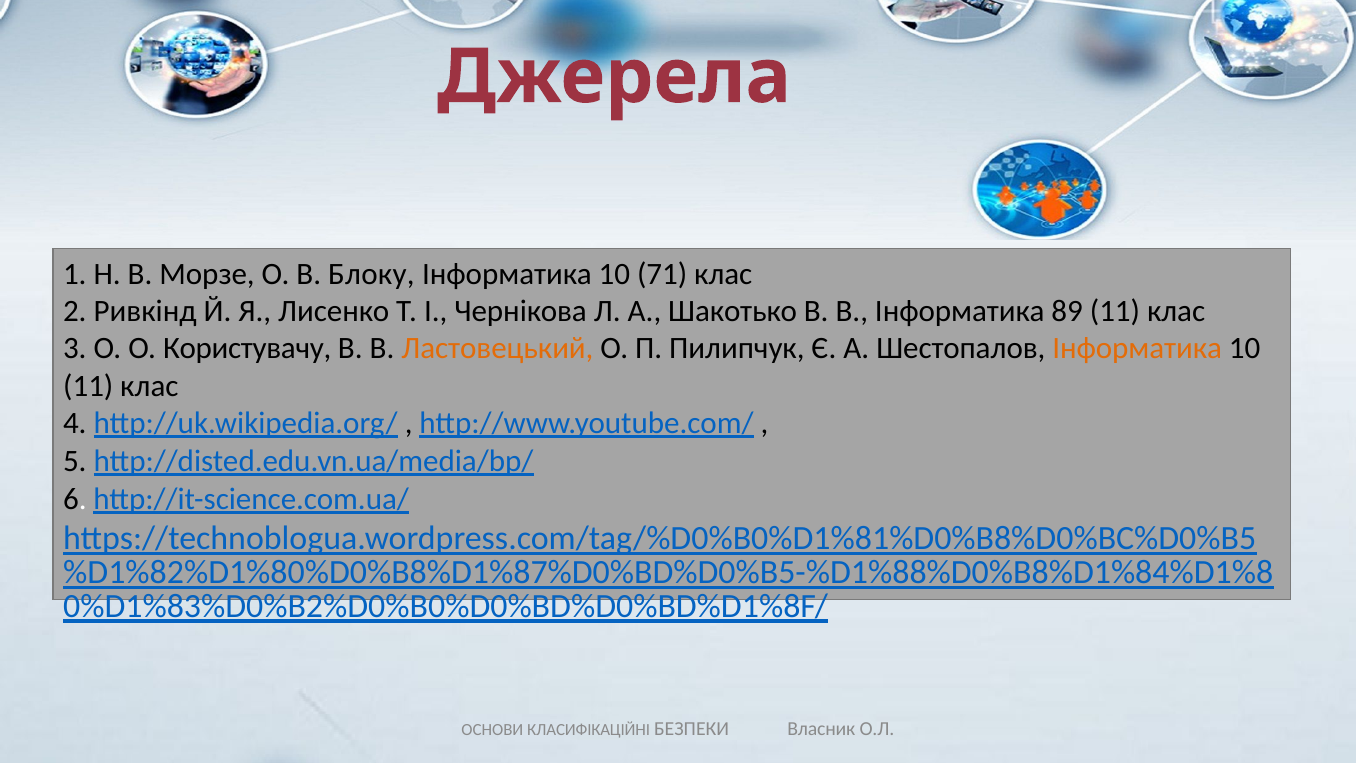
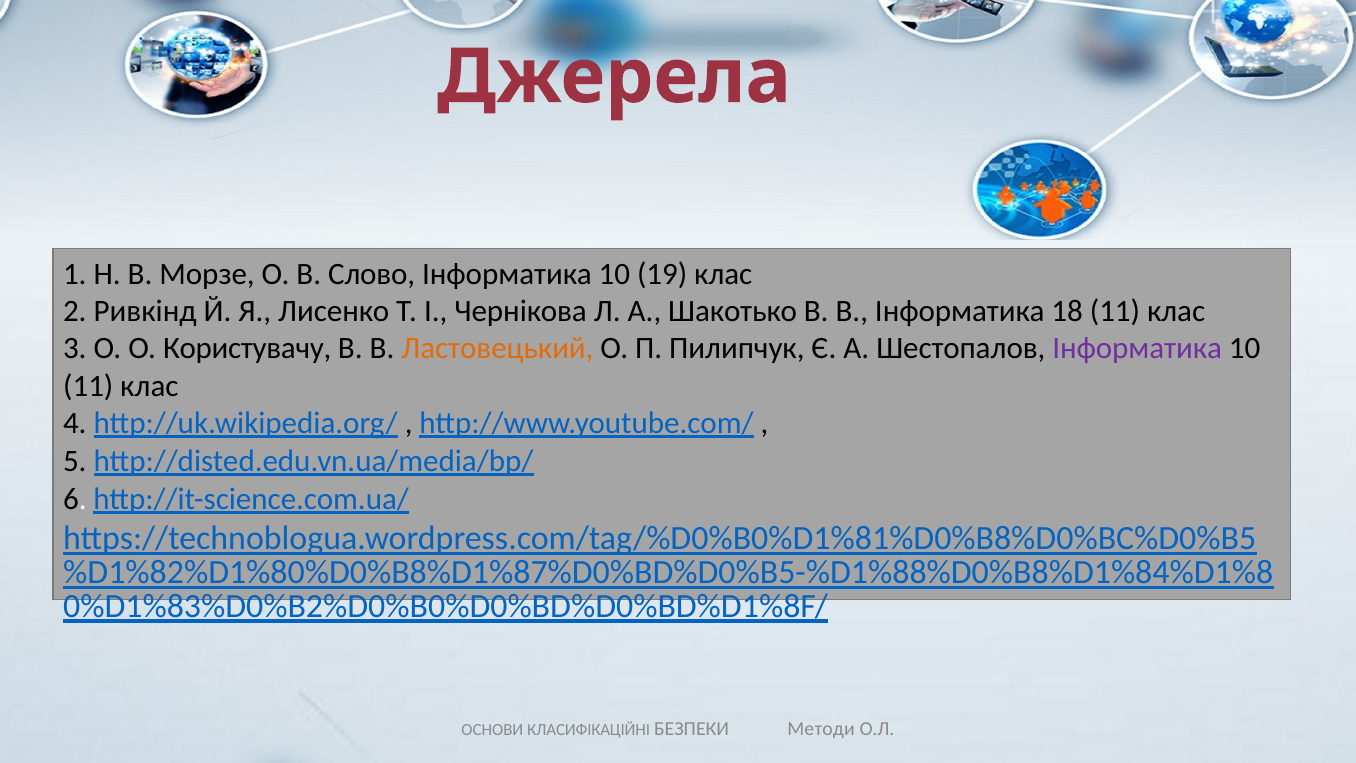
Блоку: Блоку -> Слово
71: 71 -> 19
89: 89 -> 18
Інформатика at (1137, 349) colour: orange -> purple
Власник: Власник -> Методи
